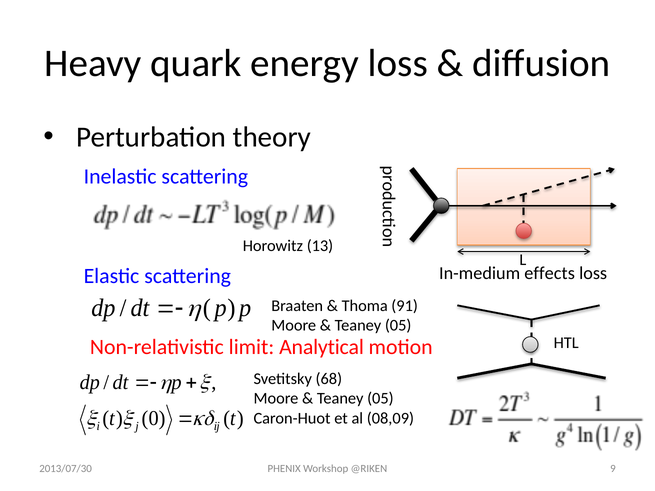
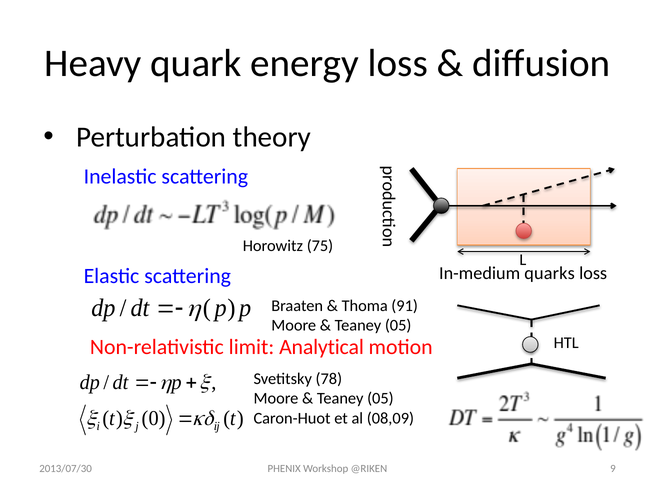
13: 13 -> 75
effects: effects -> quarks
68: 68 -> 78
